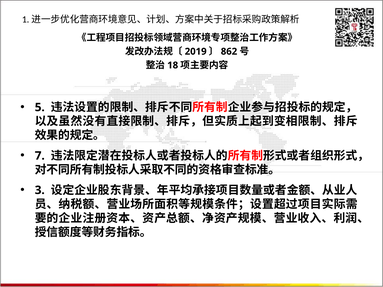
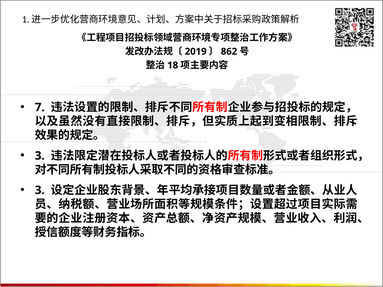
5: 5 -> 7
7 at (40, 156): 7 -> 3
